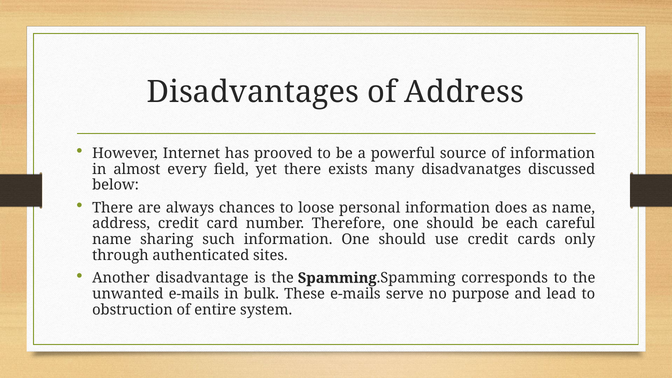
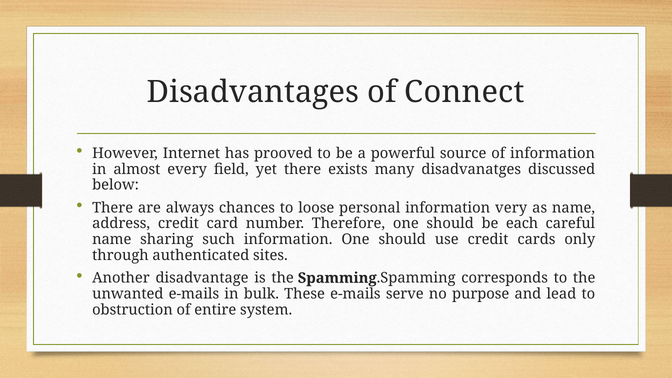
of Address: Address -> Connect
does: does -> very
